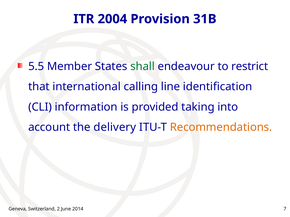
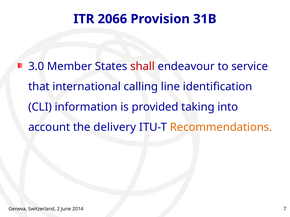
2004: 2004 -> 2066
5.5: 5.5 -> 3.0
shall colour: green -> red
restrict: restrict -> service
